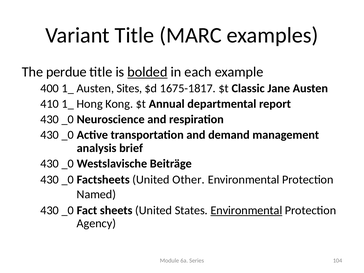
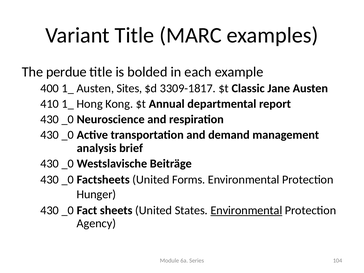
bolded underline: present -> none
1675-1817: 1675-1817 -> 3309-1817
Other: Other -> Forms
Named: Named -> Hunger
